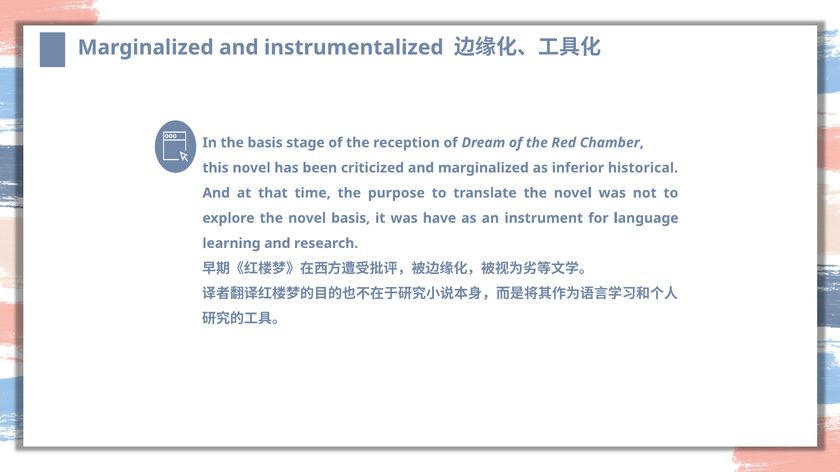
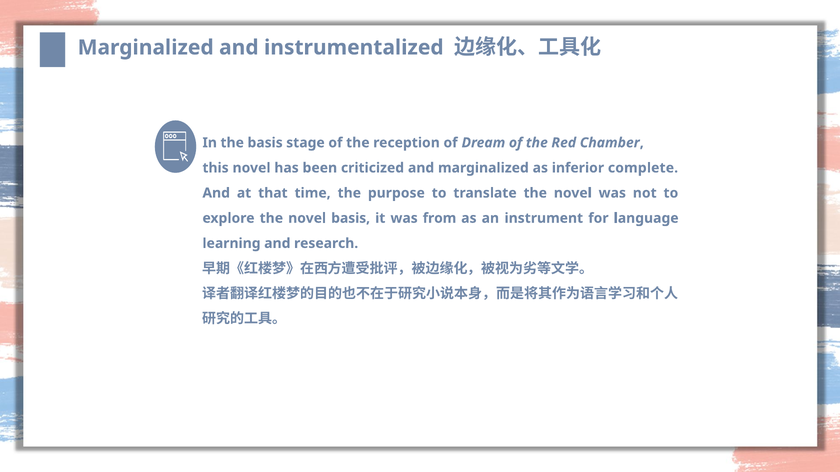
historical: historical -> complete
have: have -> from
